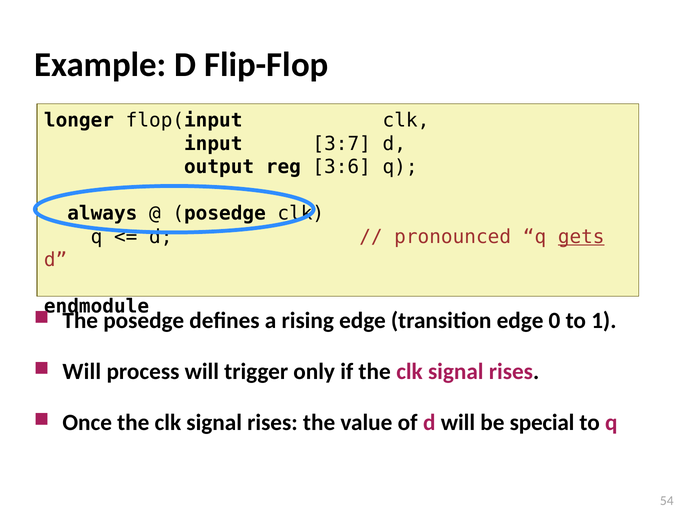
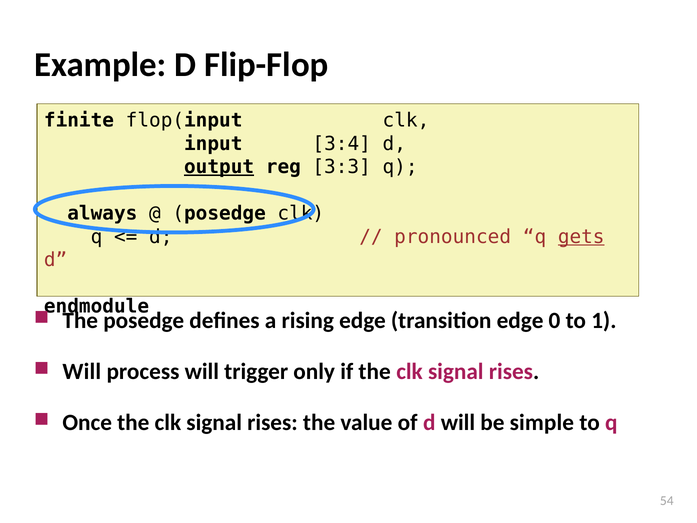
longer: longer -> finite
3:7: 3:7 -> 3:4
output underline: none -> present
3:6: 3:6 -> 3:3
special: special -> simple
